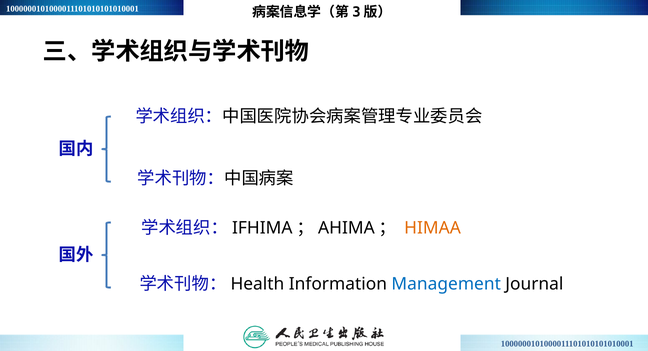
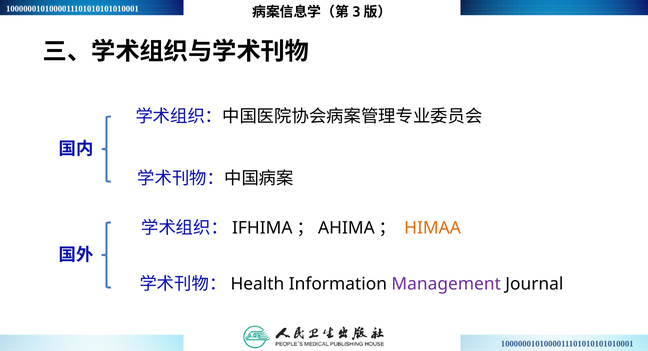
Management colour: blue -> purple
